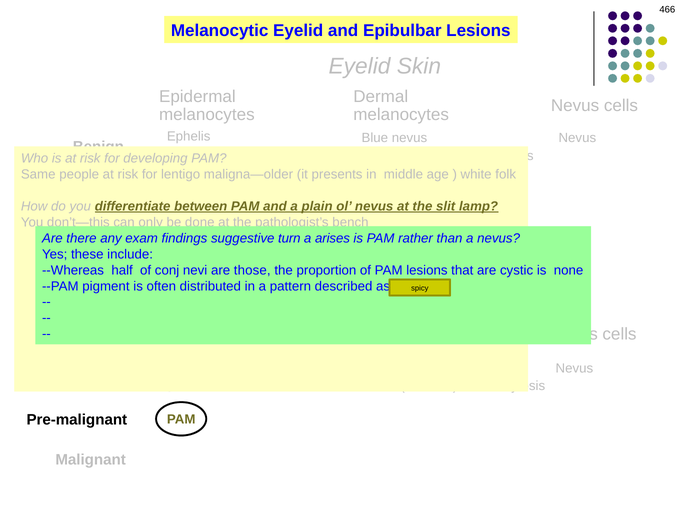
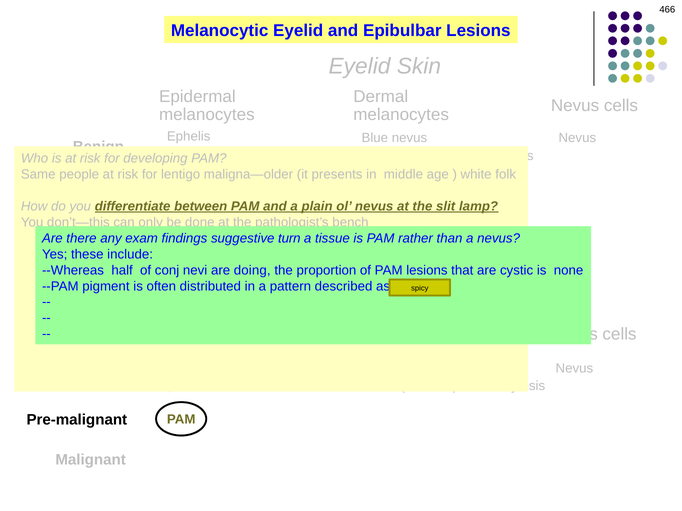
a arises: arises -> tissue
those: those -> doing
